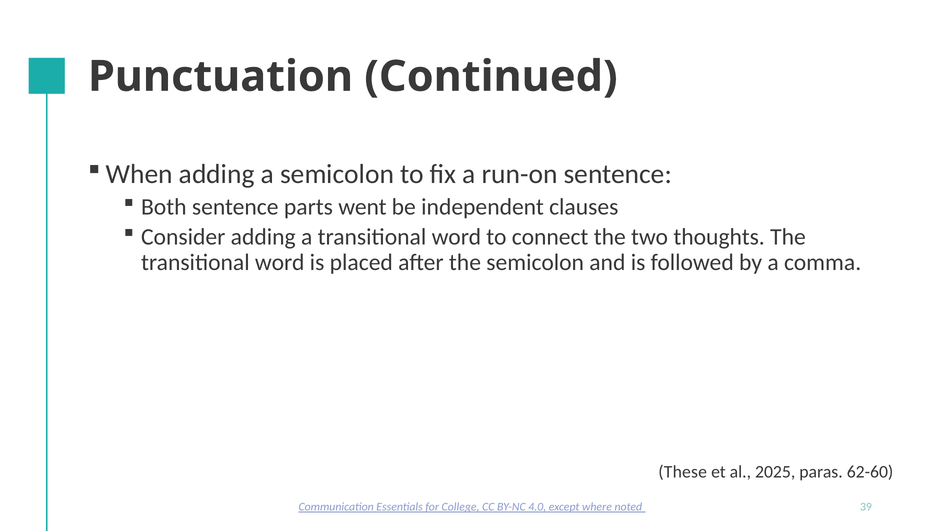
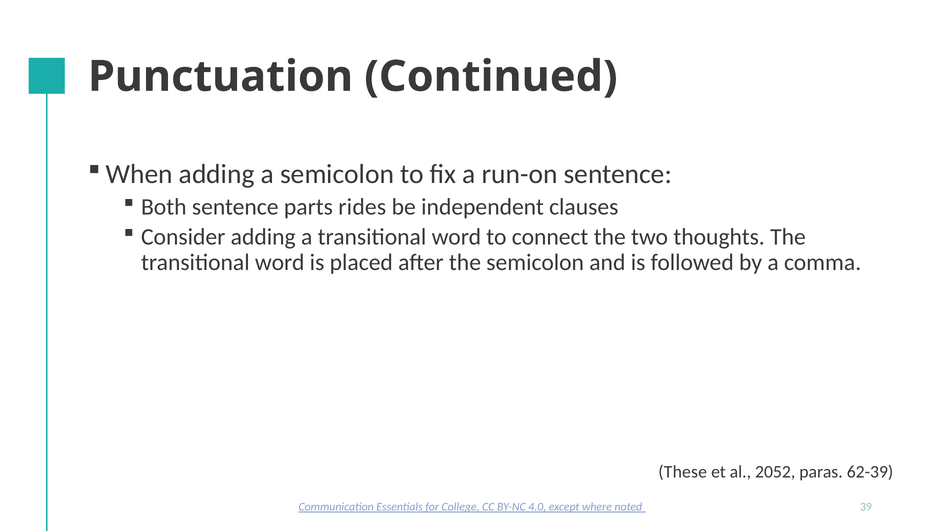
went: went -> rides
2025: 2025 -> 2052
62-60: 62-60 -> 62-39
